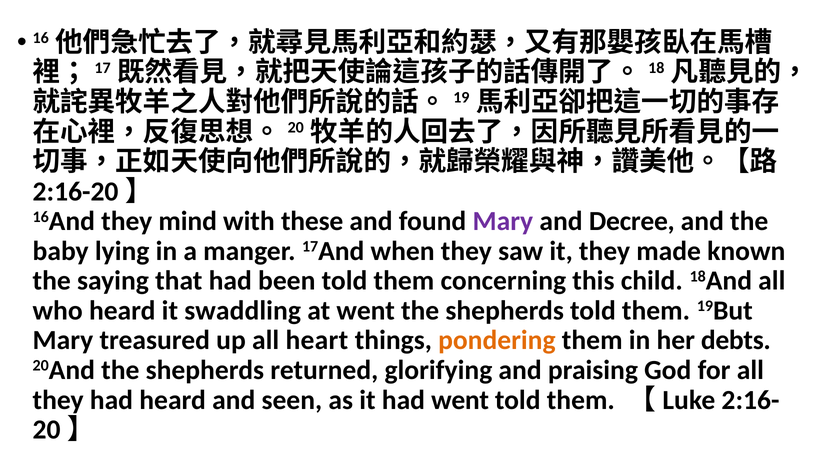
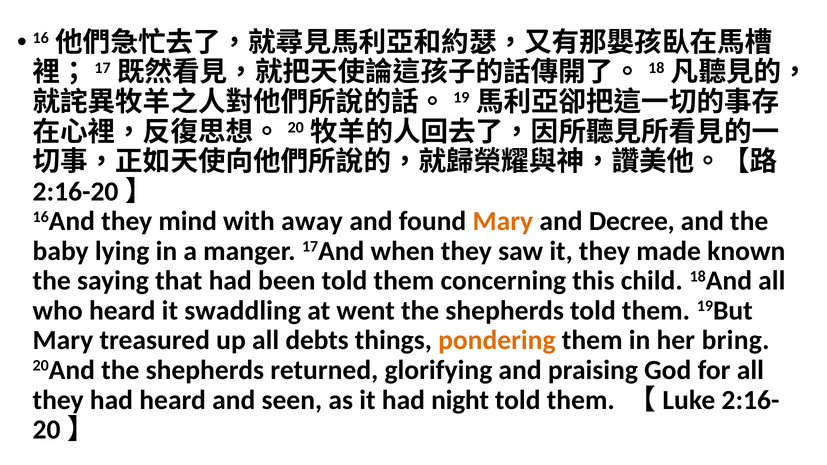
these: these -> away
Mary at (503, 221) colour: purple -> orange
heart: heart -> debts
debts: debts -> bring
had went: went -> night
